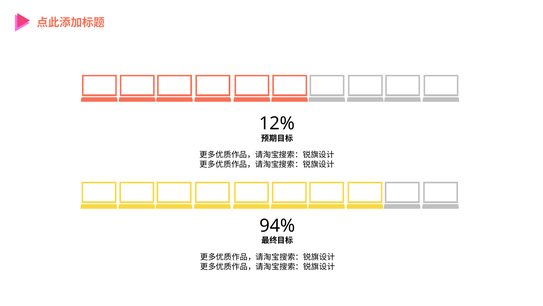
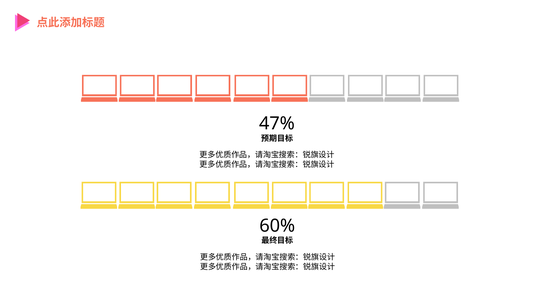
12%: 12% -> 47%
94%: 94% -> 60%
